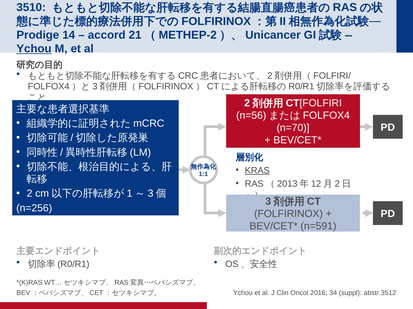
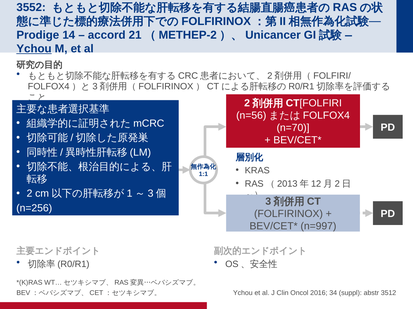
3510: 3510 -> 3552
KRAS underline: present -> none
n=591: n=591 -> n=997
